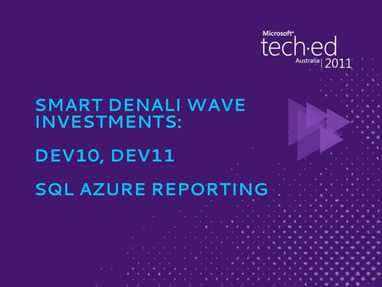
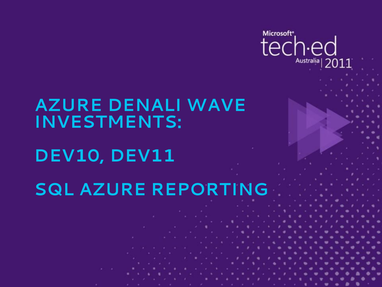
SMART at (68, 105): SMART -> AZURE
